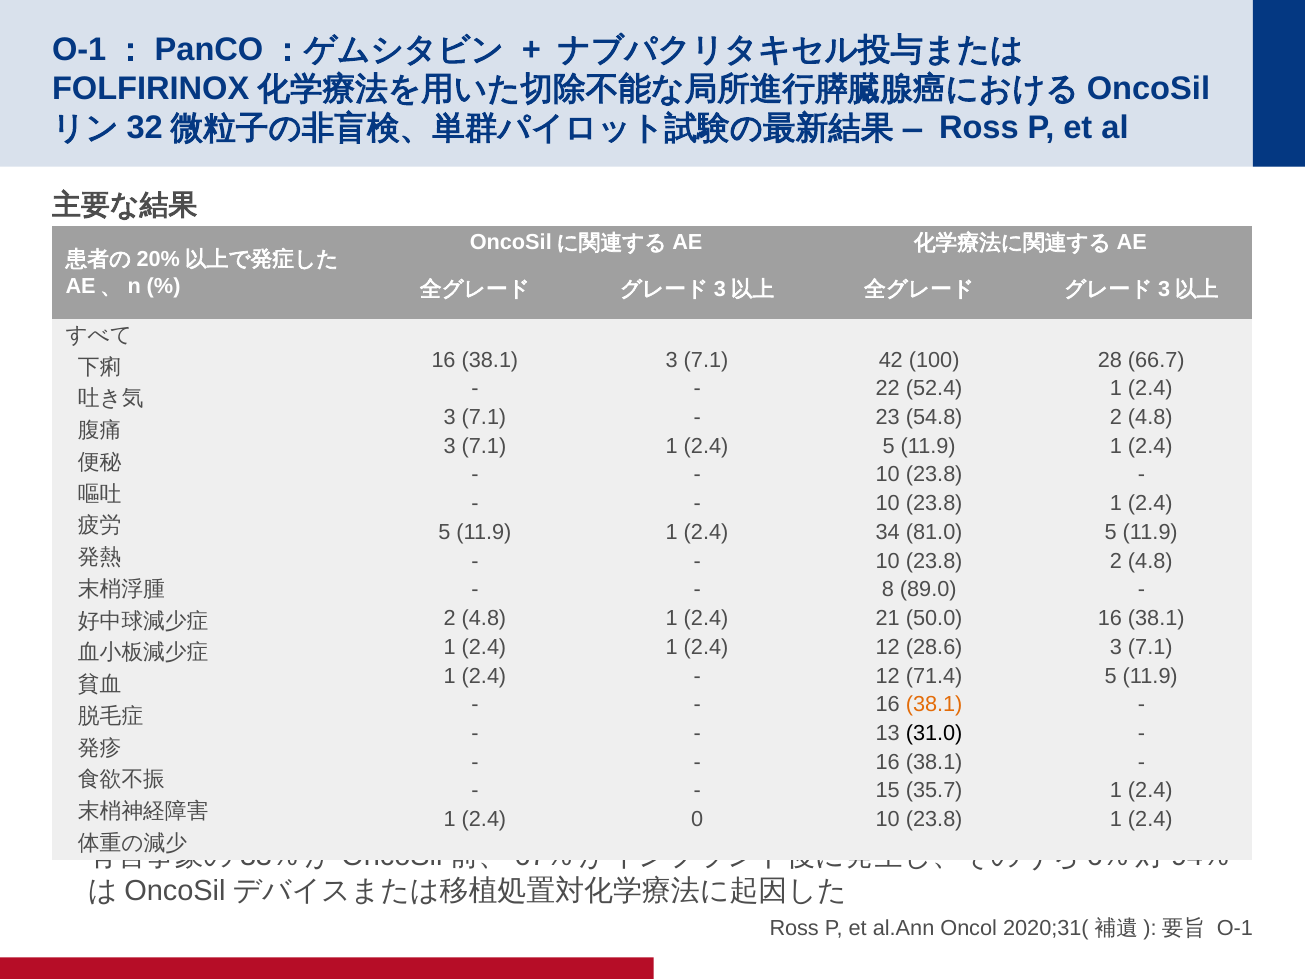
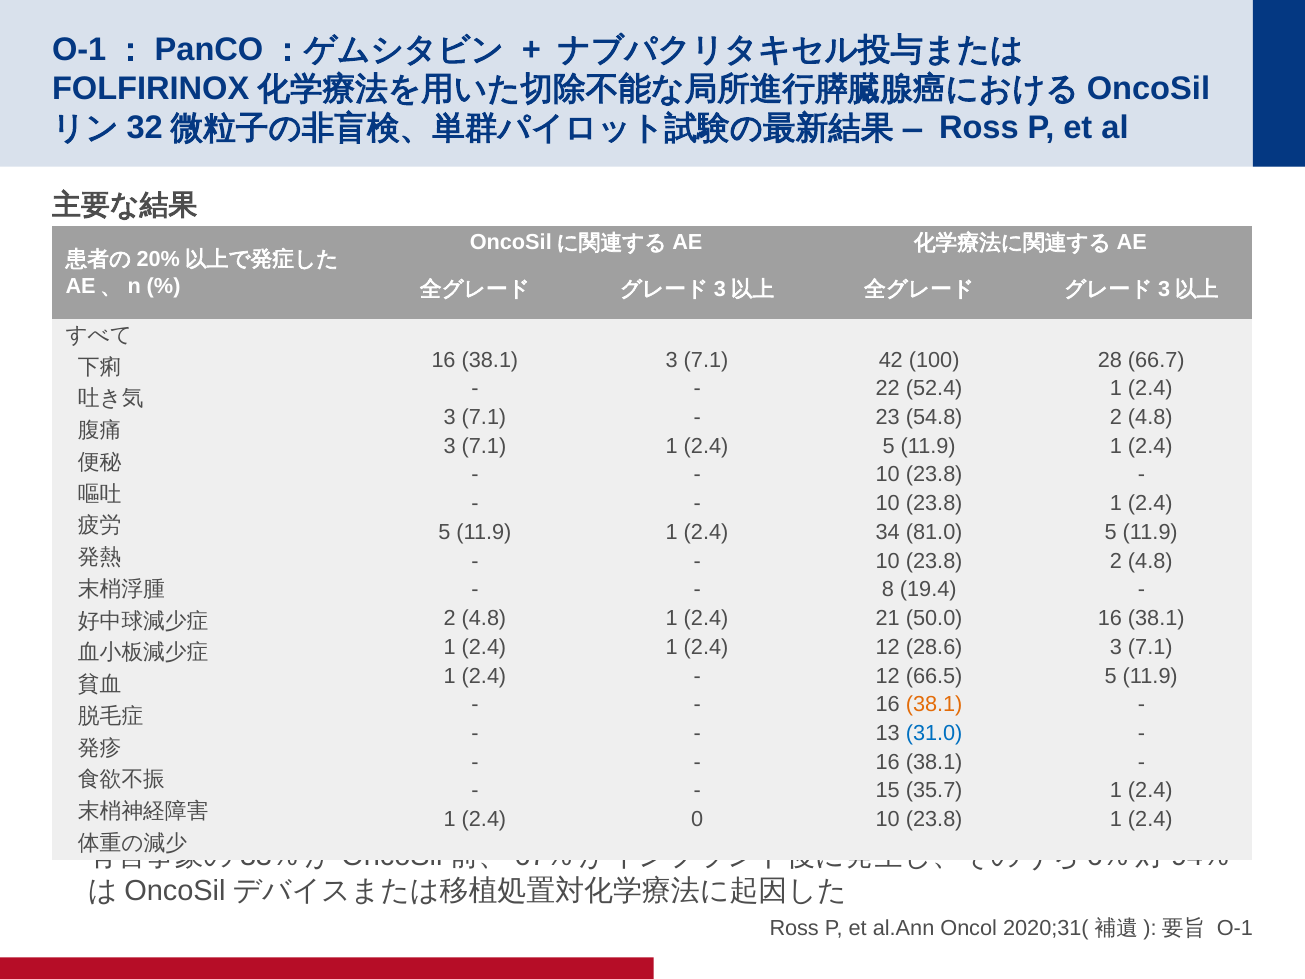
89.0: 89.0 -> 19.4
71.4: 71.4 -> 66.5
31.0 colour: black -> blue
